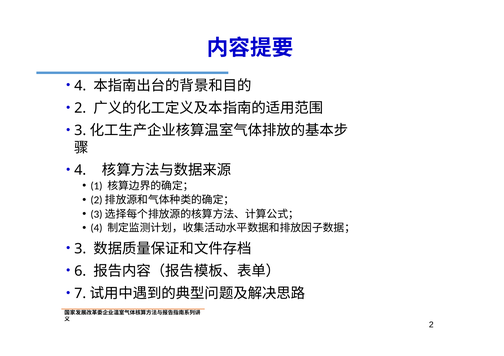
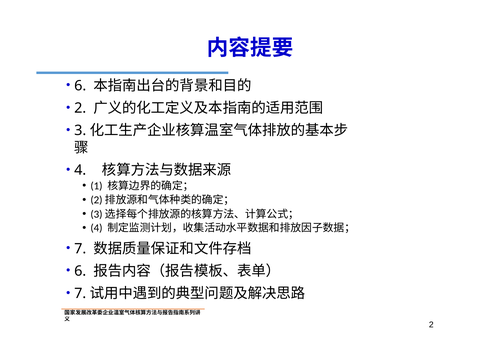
4 at (80, 86): 4 -> 6
3 at (80, 249): 3 -> 7
